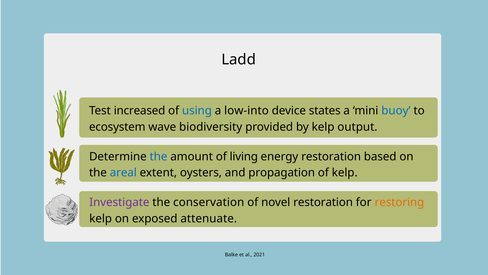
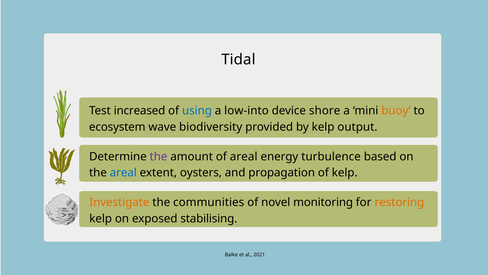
Ladd: Ladd -> Tidal
states: states -> shore
buoy colour: blue -> orange
the at (159, 156) colour: blue -> purple
of living: living -> areal
energy restoration: restoration -> turbulence
Investigate colour: purple -> orange
conservation: conservation -> communities
novel restoration: restoration -> monitoring
attenuate: attenuate -> stabilising
